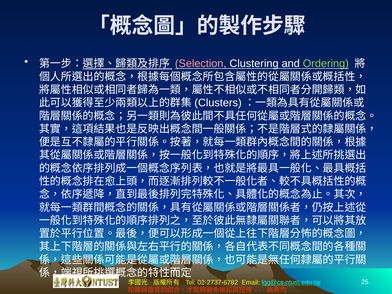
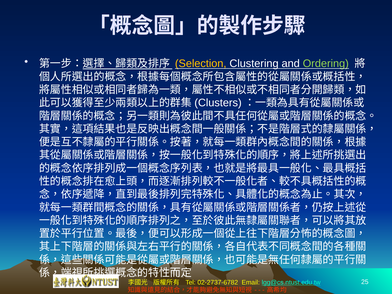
Selection colour: pink -> yellow
